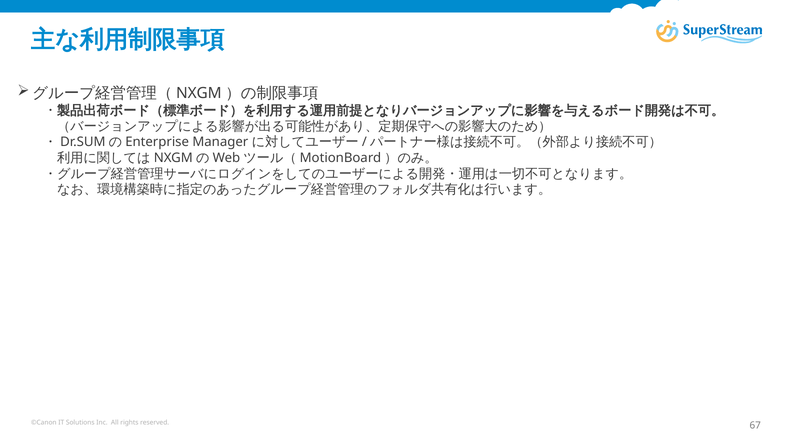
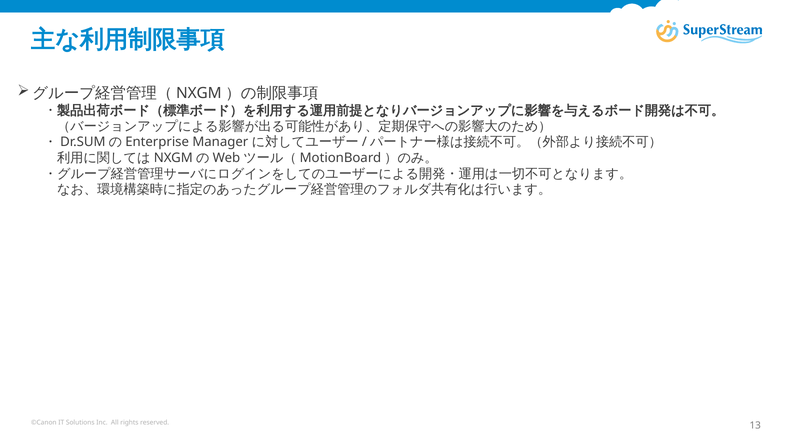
67: 67 -> 13
